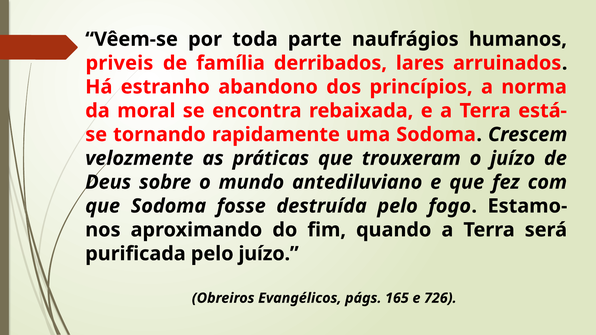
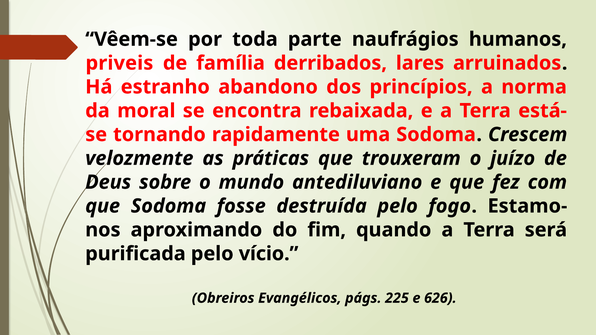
pelo juízo: juízo -> vício
165: 165 -> 225
726: 726 -> 626
